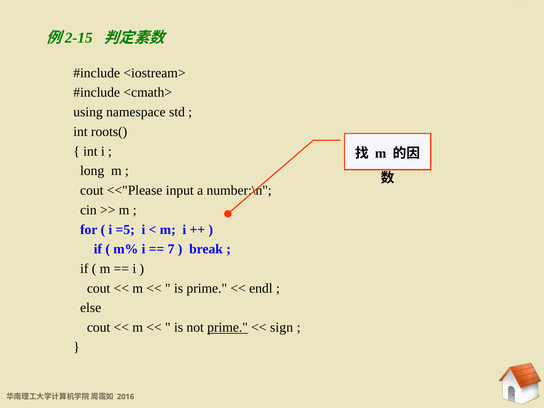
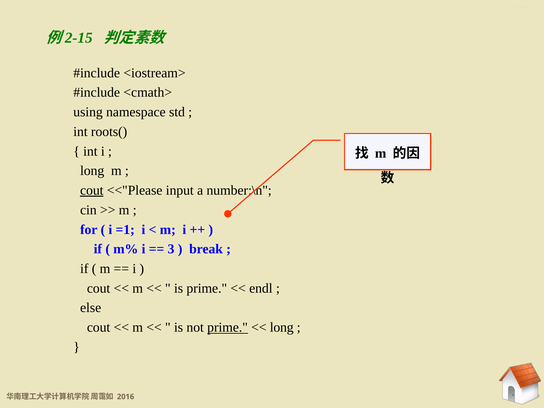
cout at (92, 190) underline: none -> present
=5: =5 -> =1
7: 7 -> 3
sign at (282, 327): sign -> long
